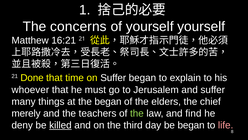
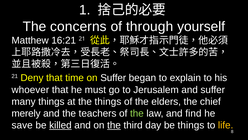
of yourself: yourself -> through
Done: Done -> Deny
the began: began -> things
deny: deny -> save
the at (114, 125) underline: none -> present
be began: began -> things
life colour: pink -> yellow
